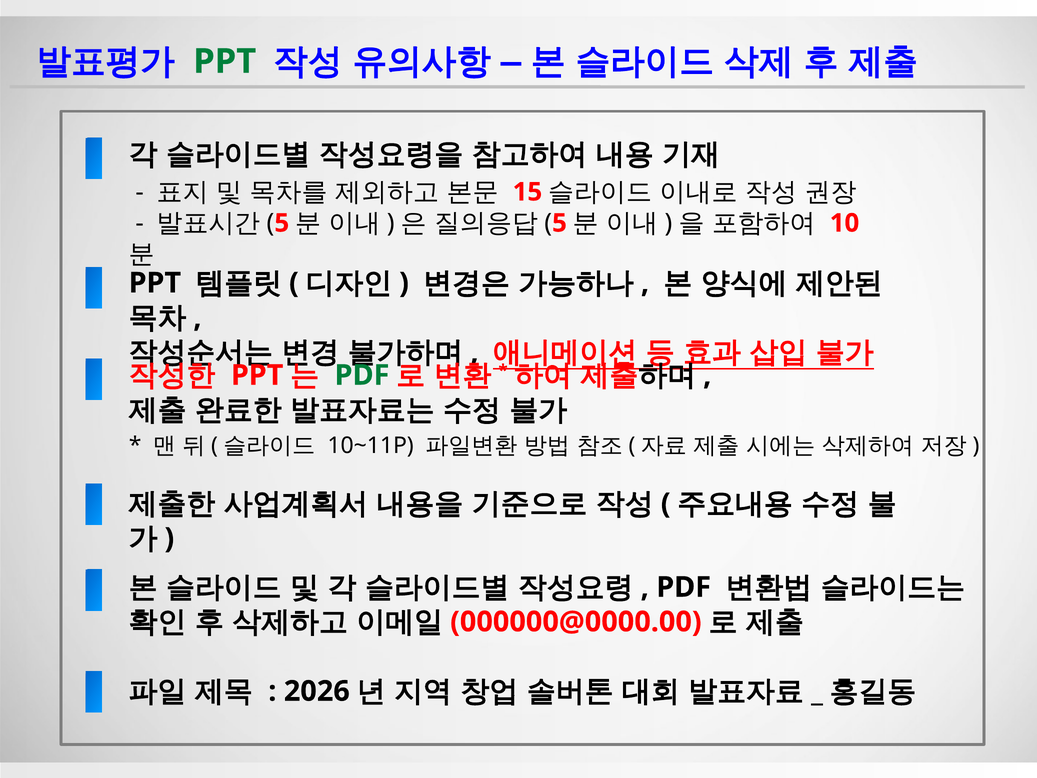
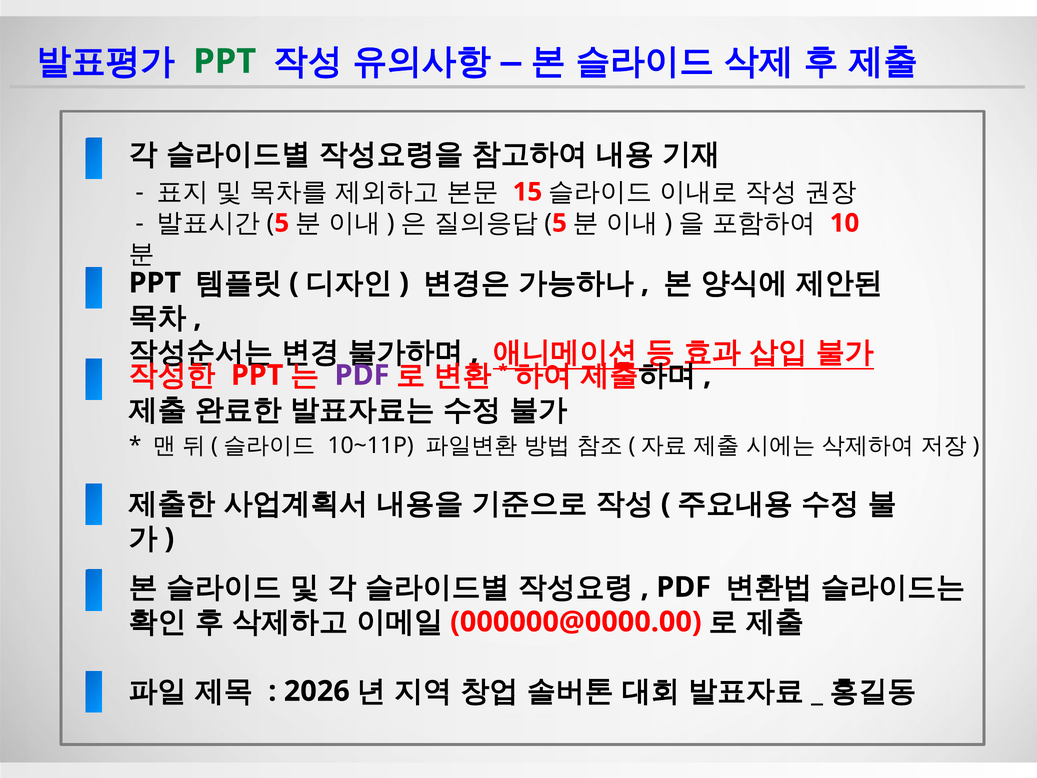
PDF at (362, 375) colour: green -> purple
